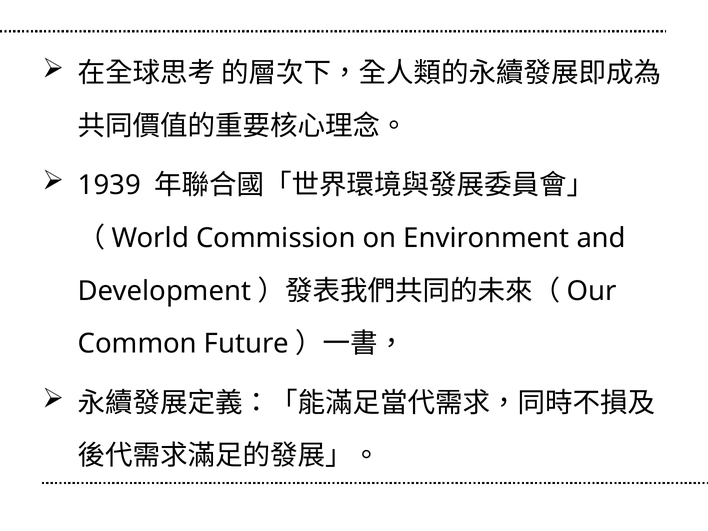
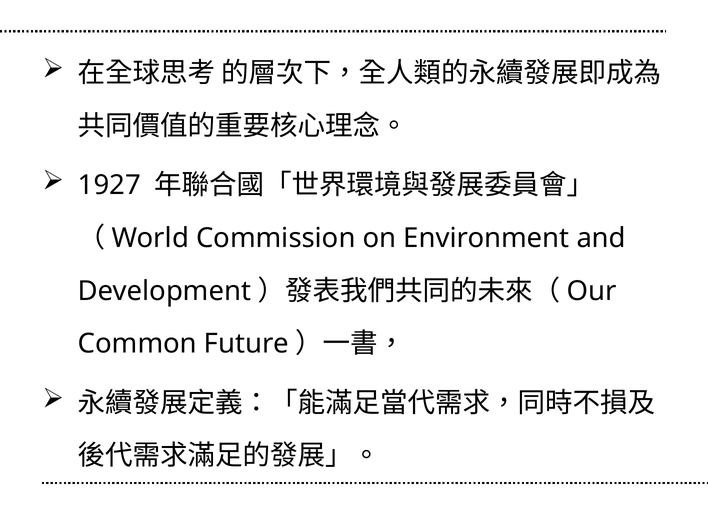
1939: 1939 -> 1927
